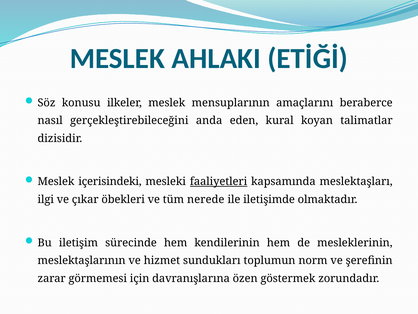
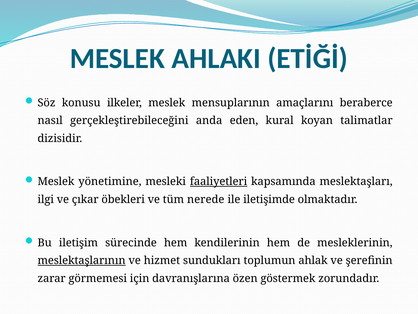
içerisindeki: içerisindeki -> yönetimine
meslektaşlarının underline: none -> present
norm: norm -> ahlak
